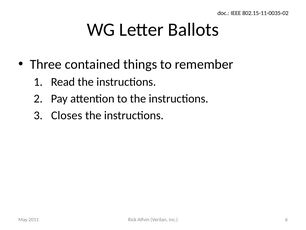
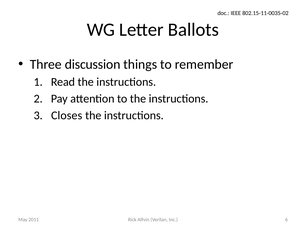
contained: contained -> discussion
